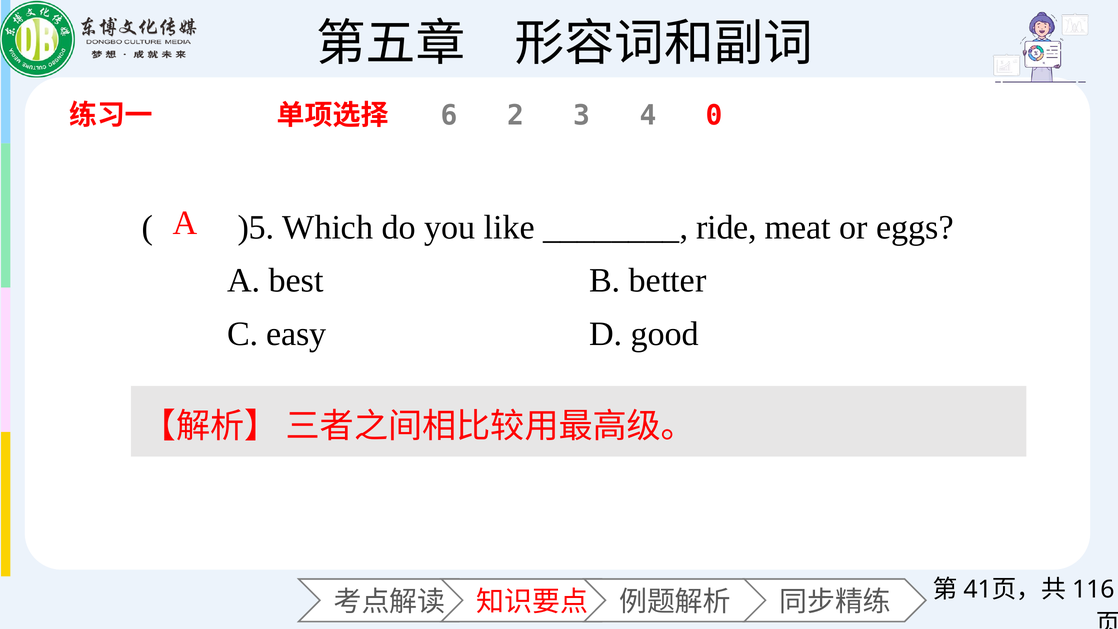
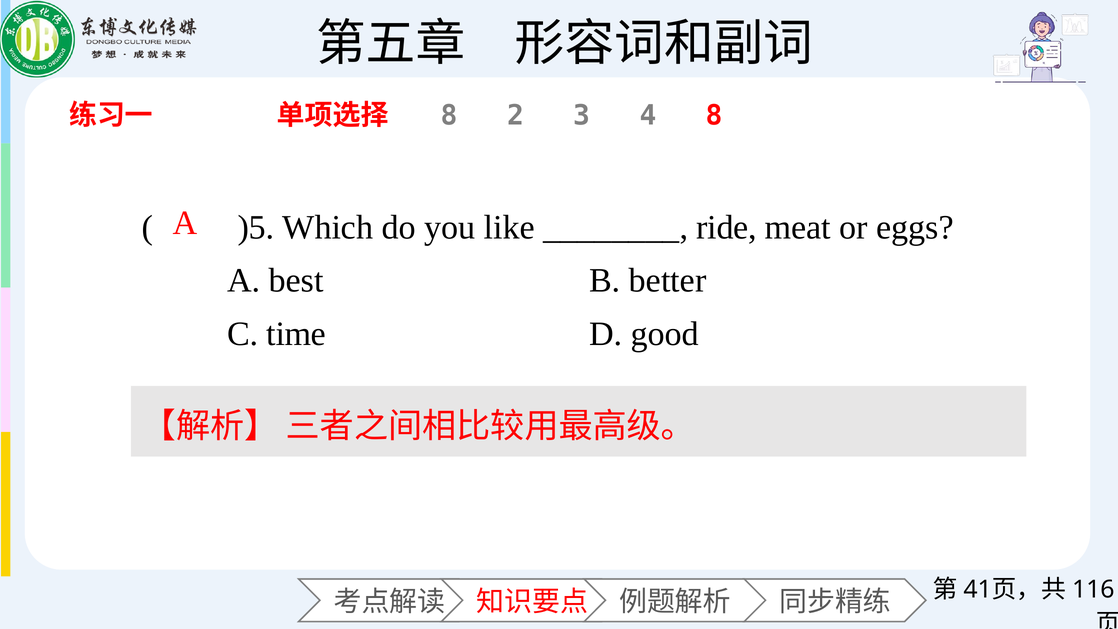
6 at (449, 115): 6 -> 8
4 0: 0 -> 8
easy: easy -> time
